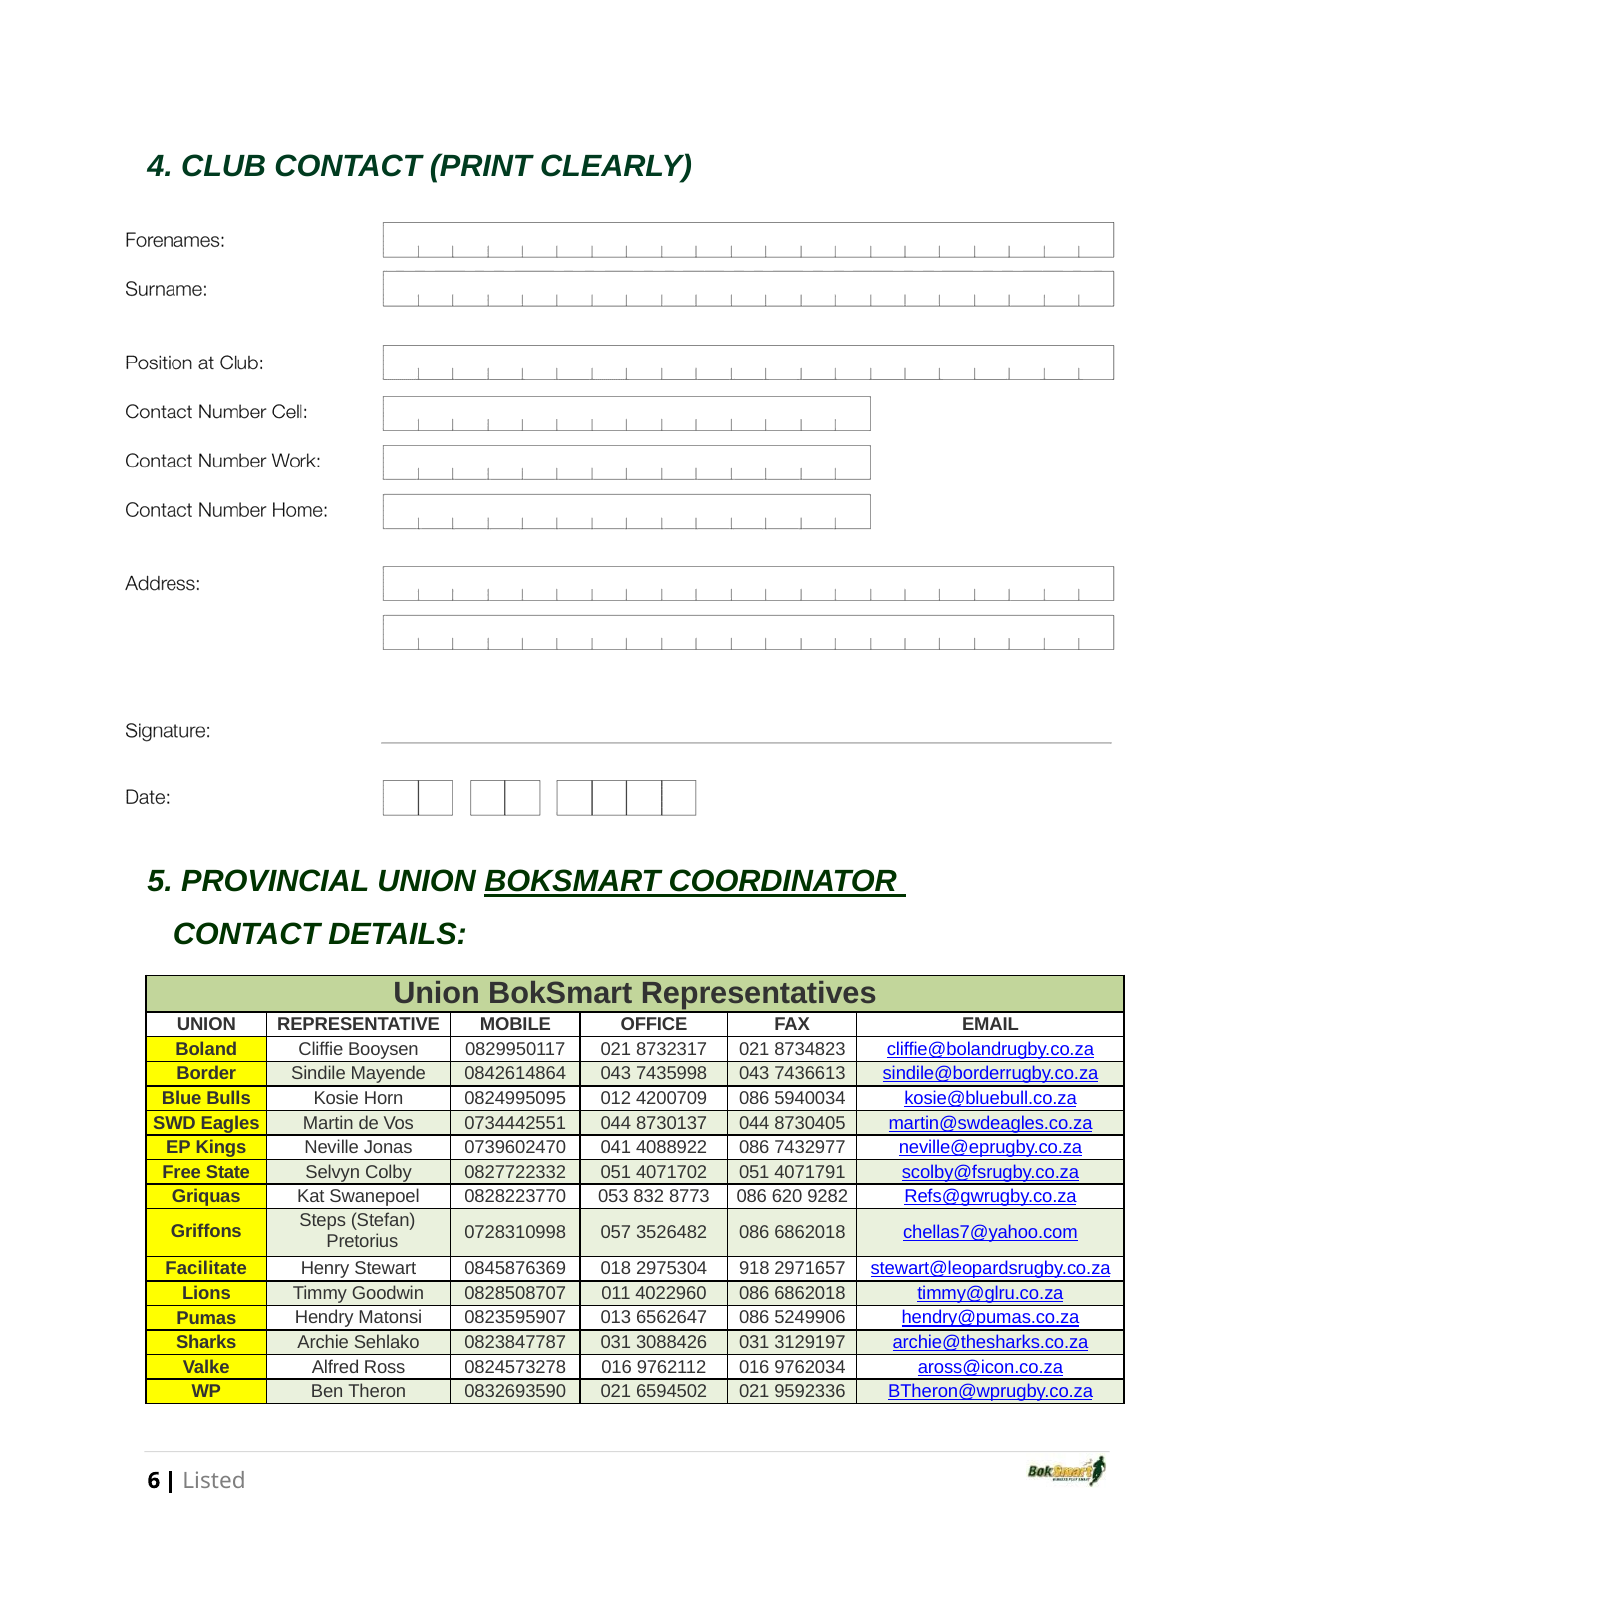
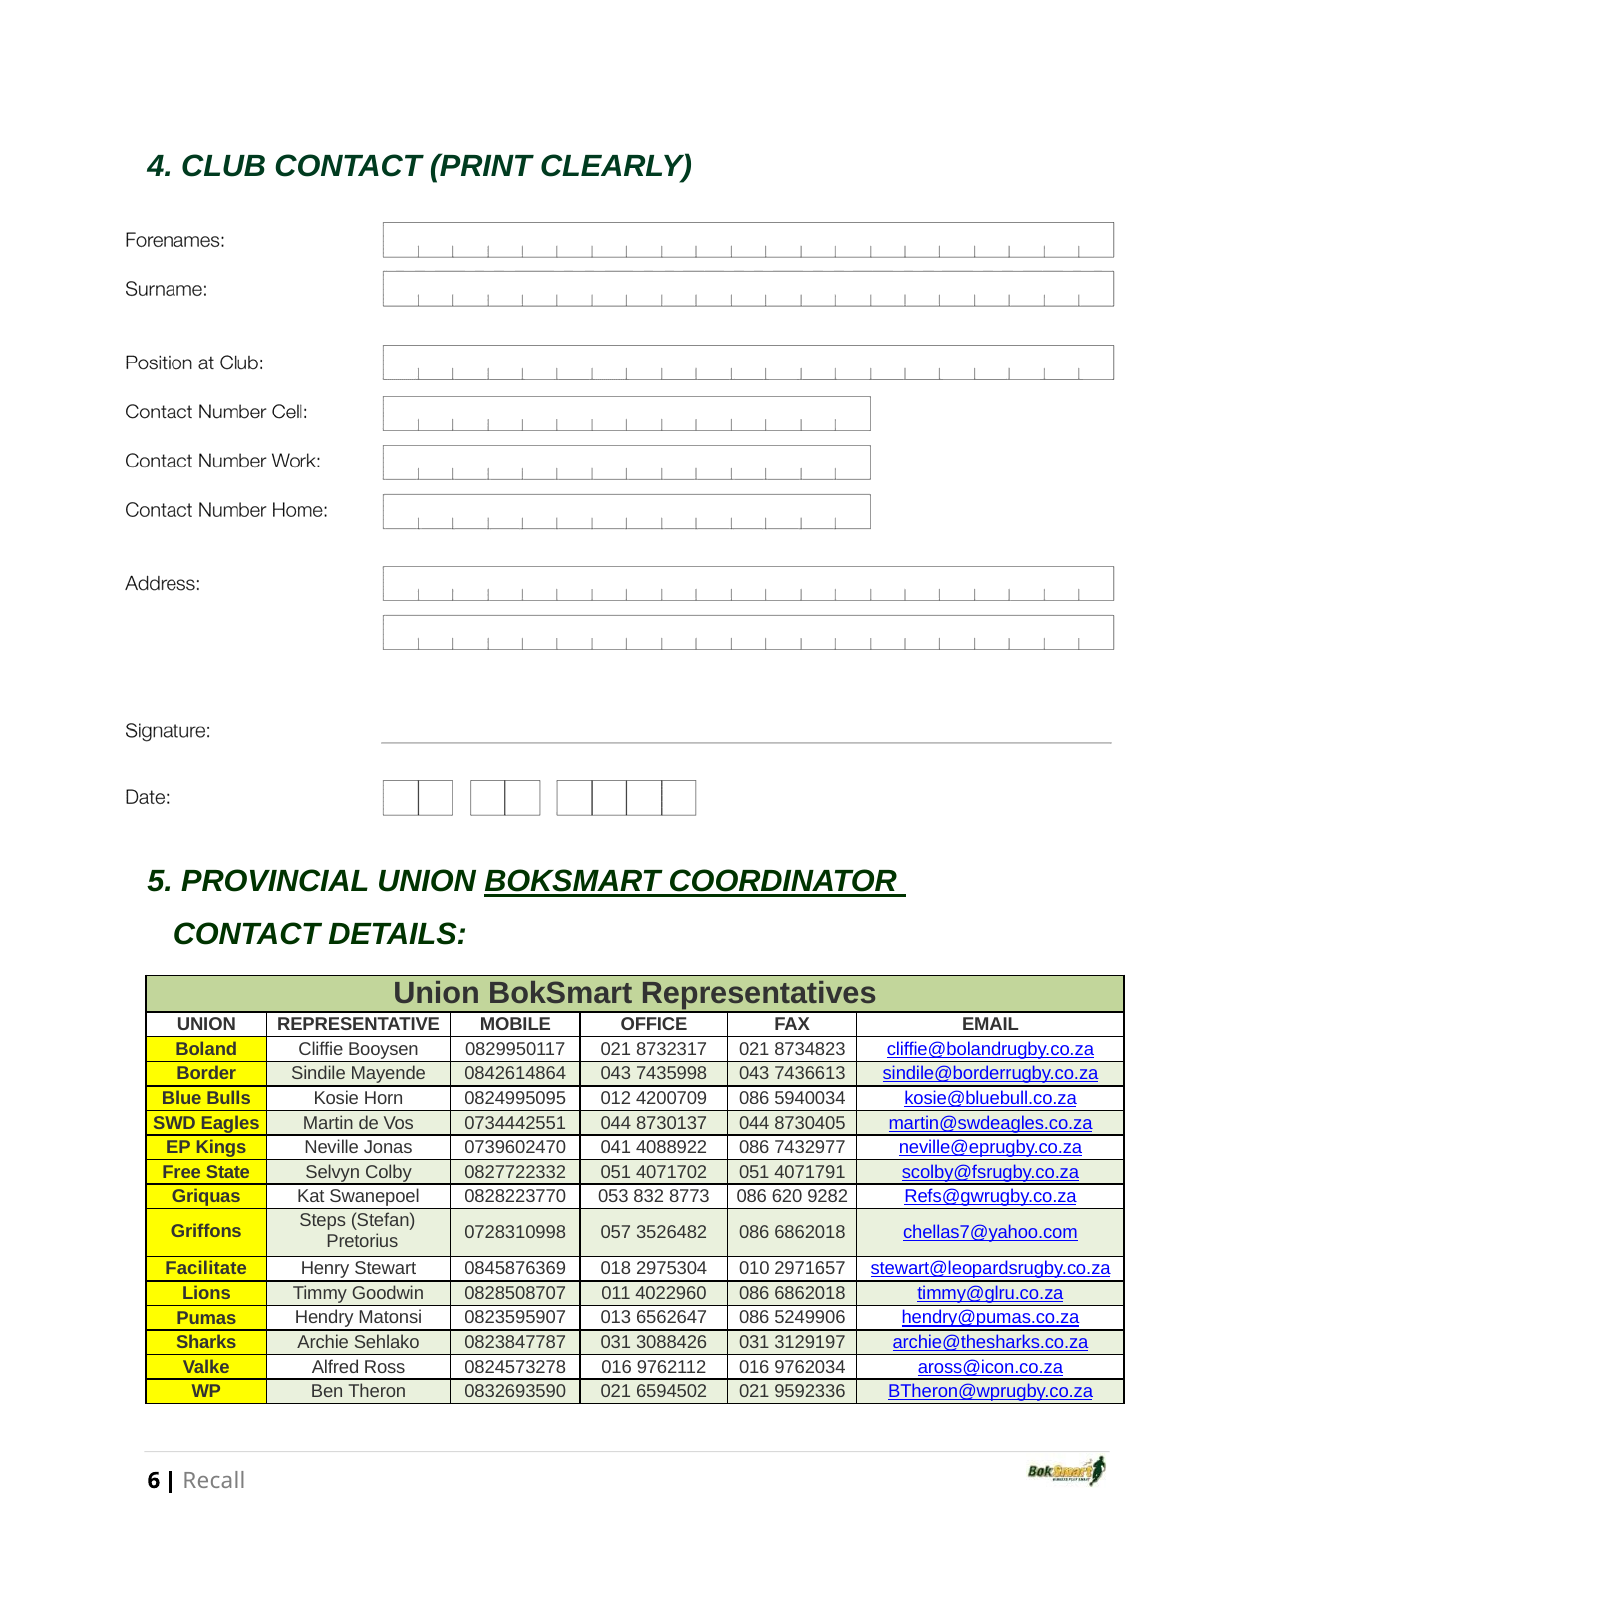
918: 918 -> 010
Listed: Listed -> Recall
